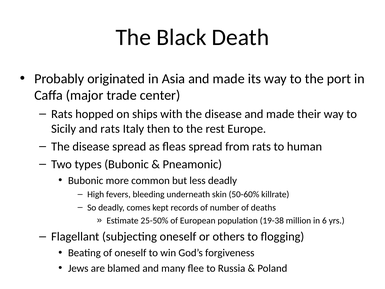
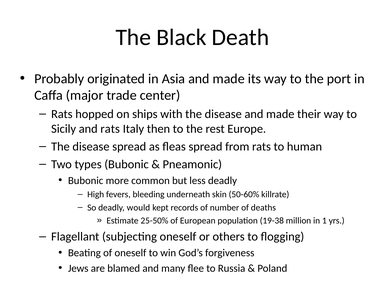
comes: comes -> would
6: 6 -> 1
